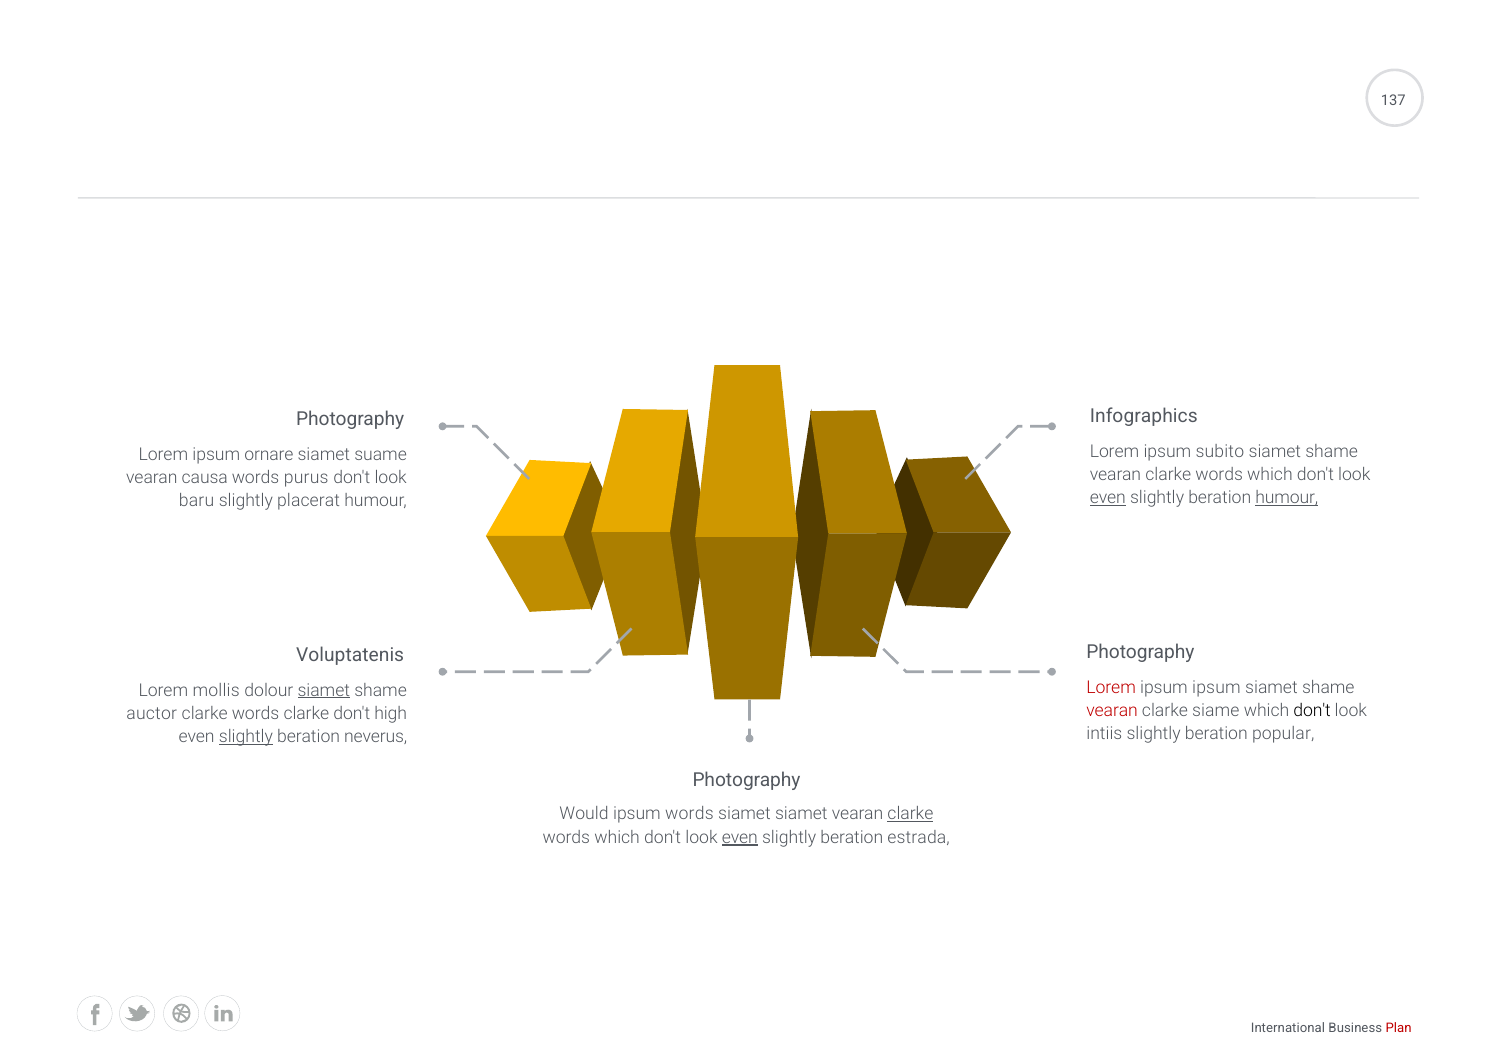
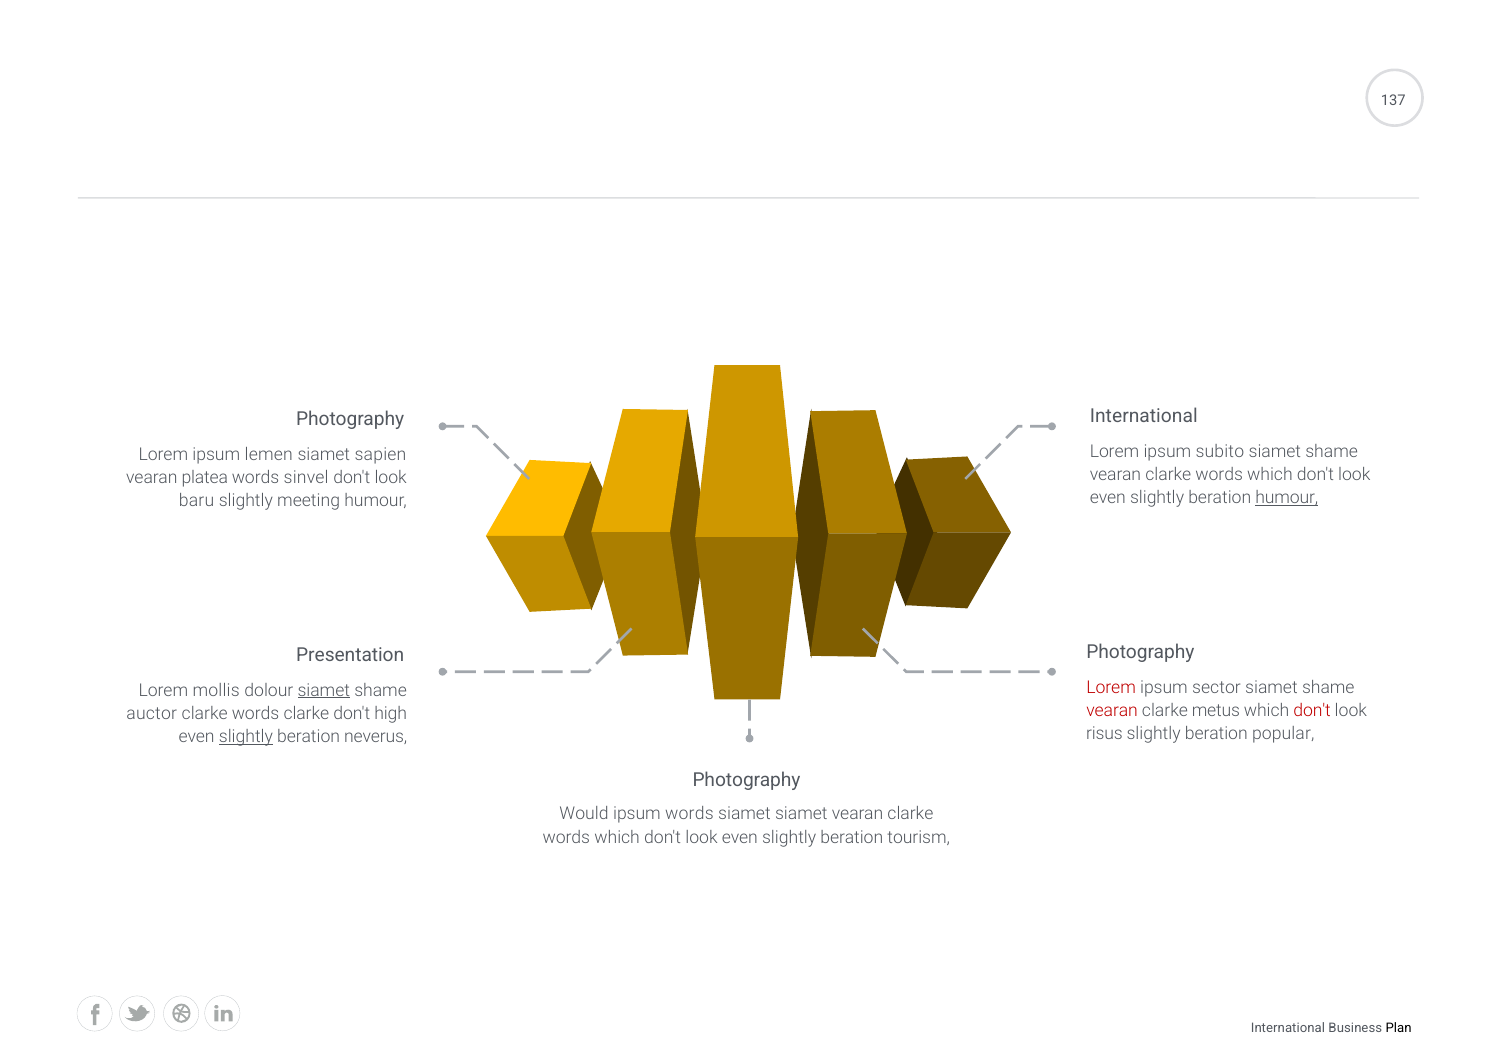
Infographics at (1144, 416): Infographics -> International
ornare: ornare -> lemen
suame: suame -> sapien
causa: causa -> platea
purus: purus -> sinvel
even at (1108, 498) underline: present -> none
placerat: placerat -> meeting
Voluptatenis: Voluptatenis -> Presentation
ipsum ipsum: ipsum -> sector
siame: siame -> metus
don't at (1312, 711) colour: black -> red
intiis: intiis -> risus
clarke at (910, 814) underline: present -> none
even at (740, 837) underline: present -> none
estrada: estrada -> tourism
Plan colour: red -> black
